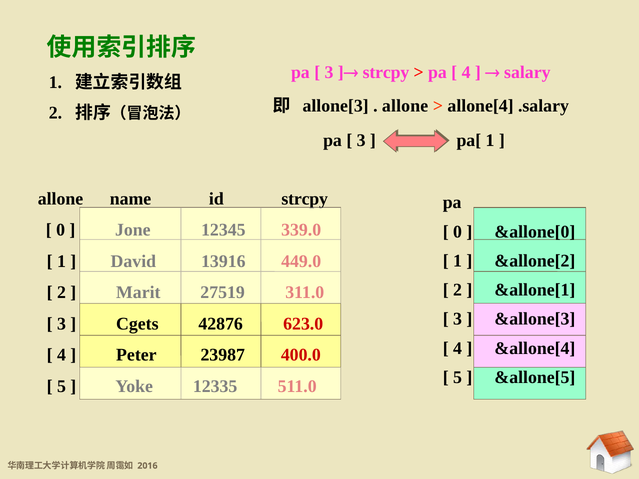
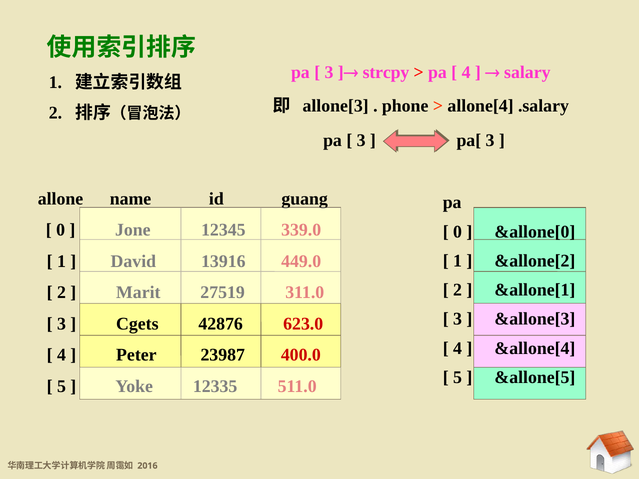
allone at (405, 106): allone -> phone
pa[ 1: 1 -> 3
id strcpy: strcpy -> guang
